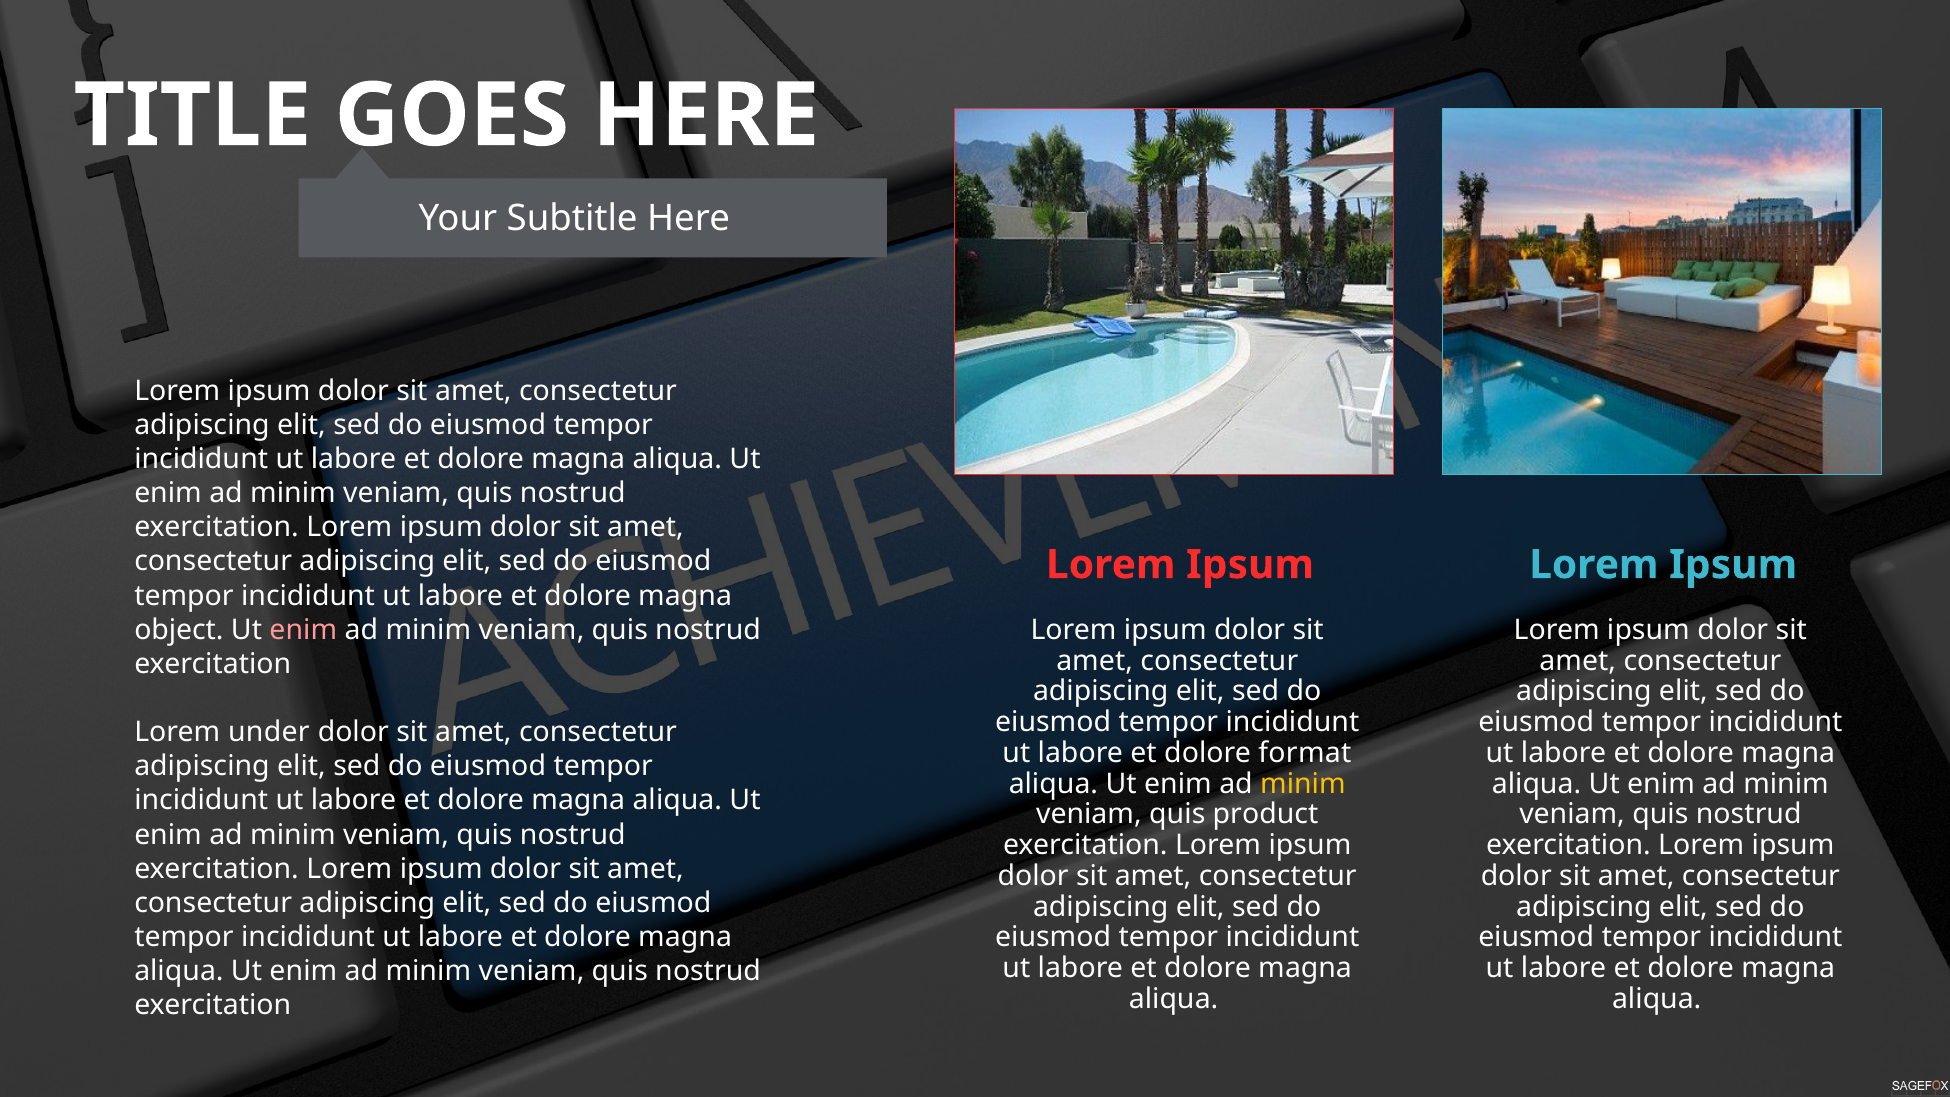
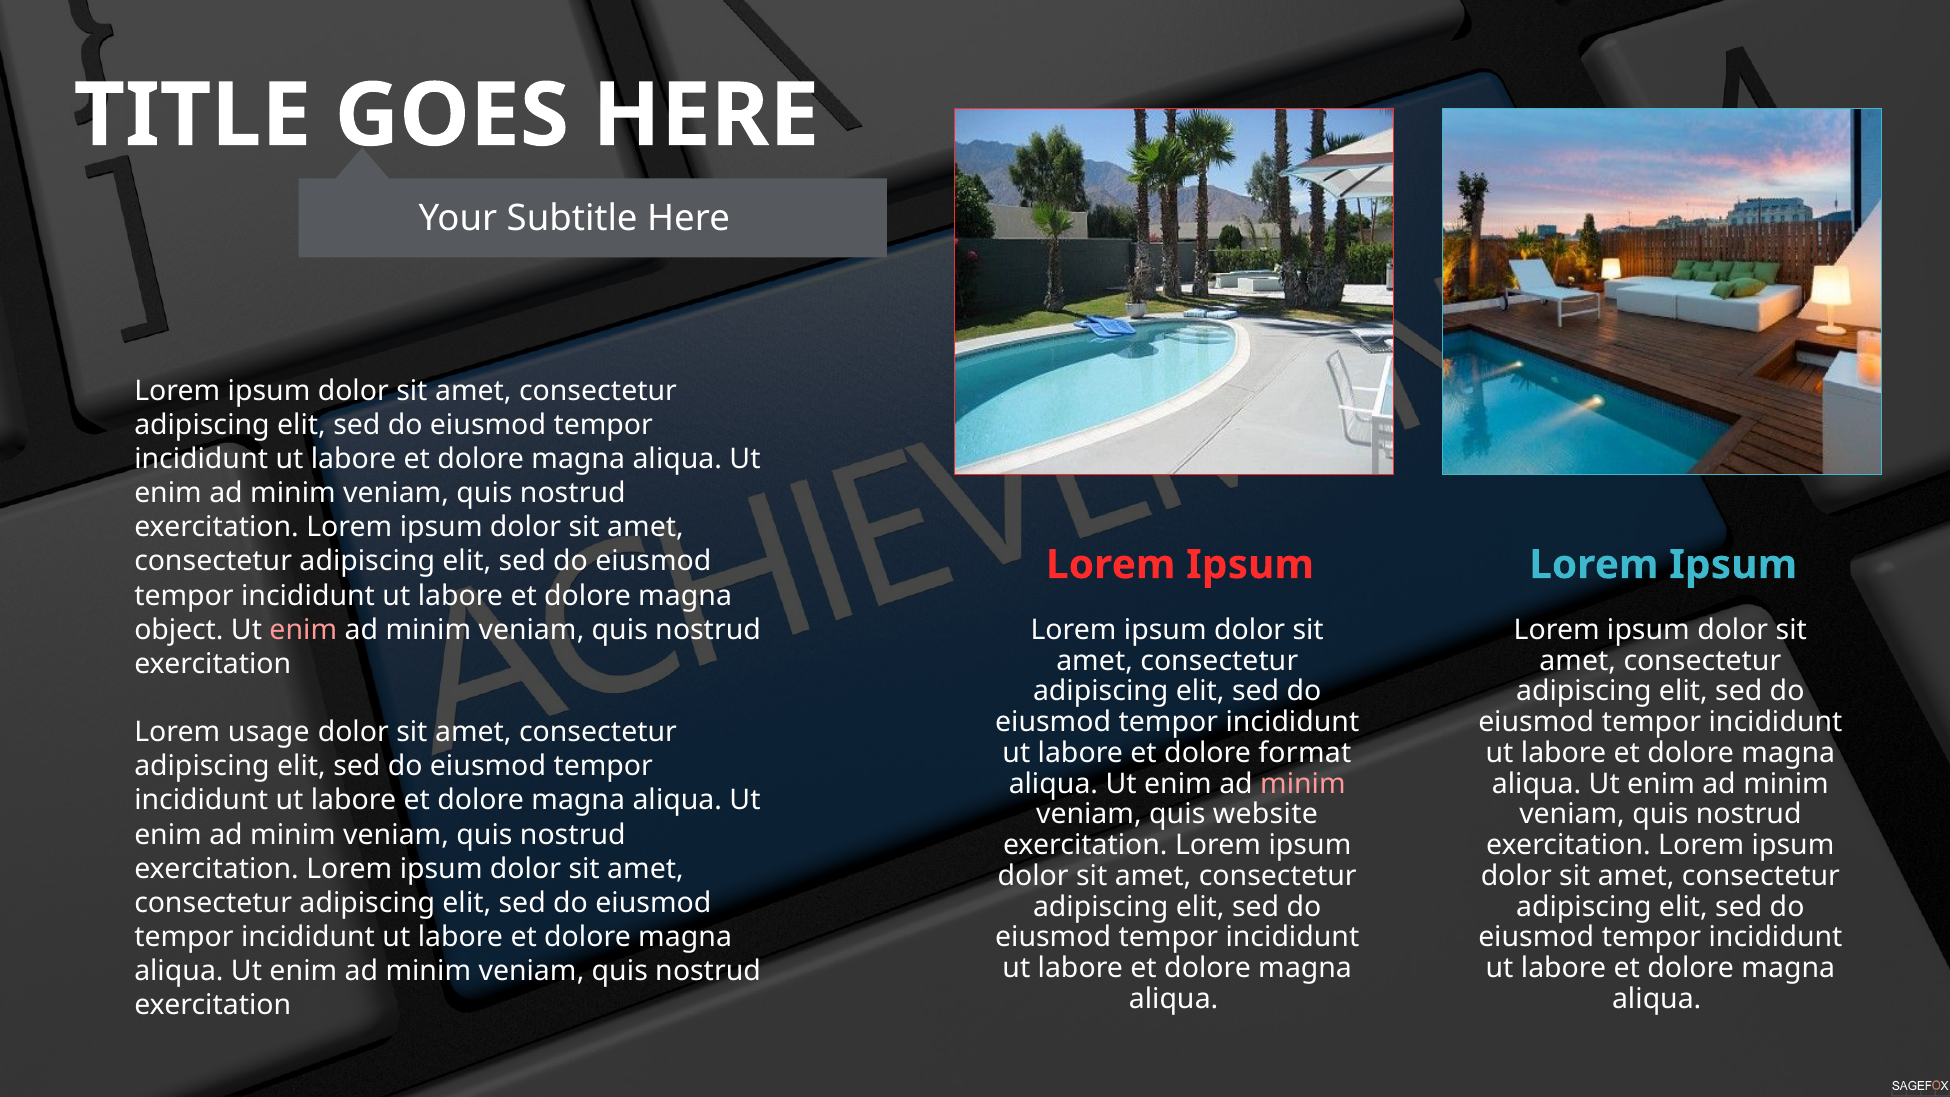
under: under -> usage
minim at (1303, 784) colour: yellow -> pink
product: product -> website
